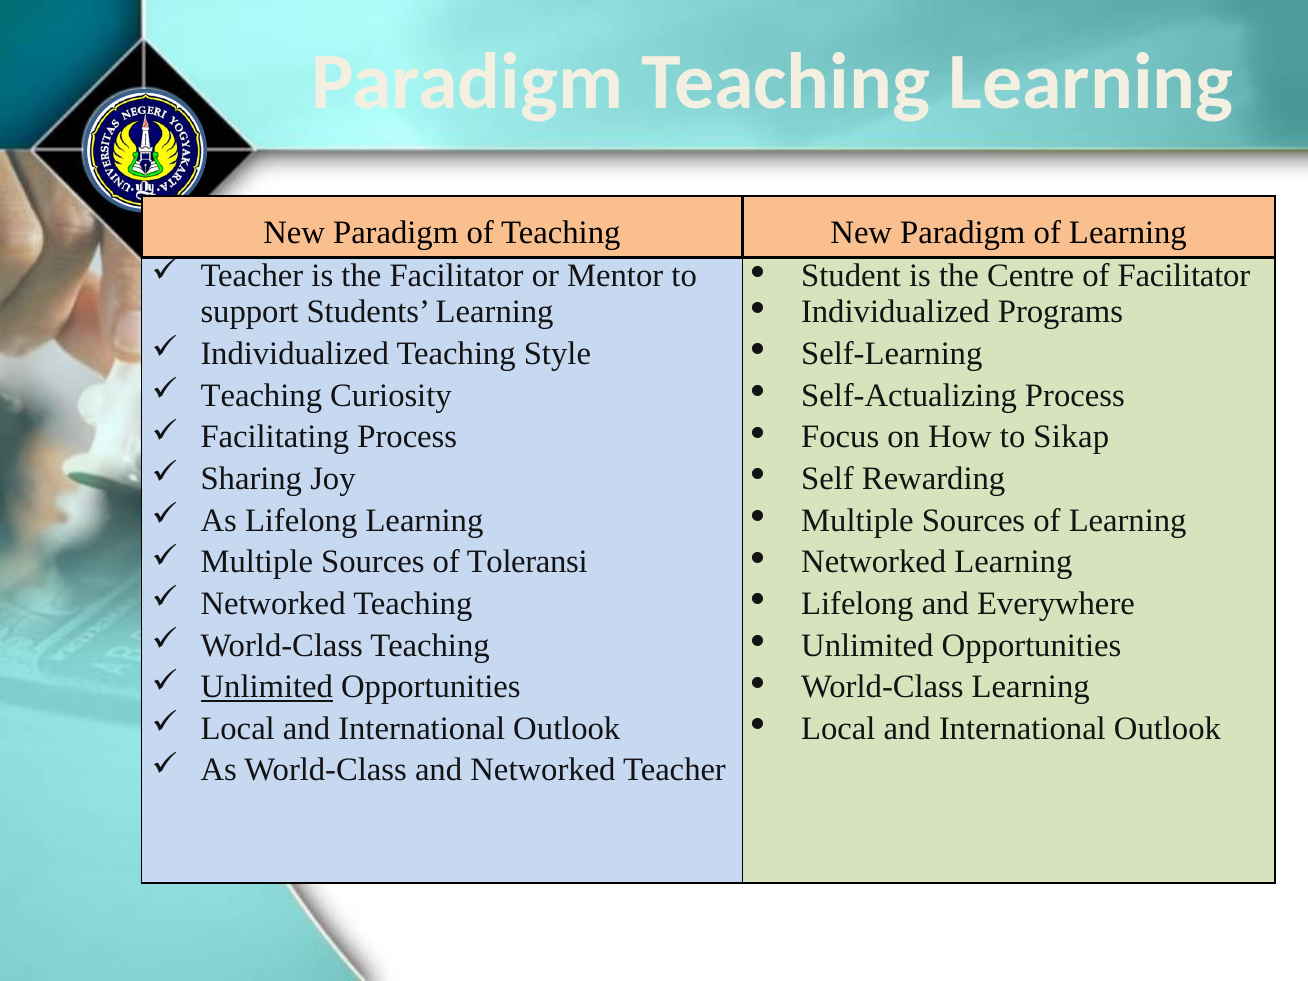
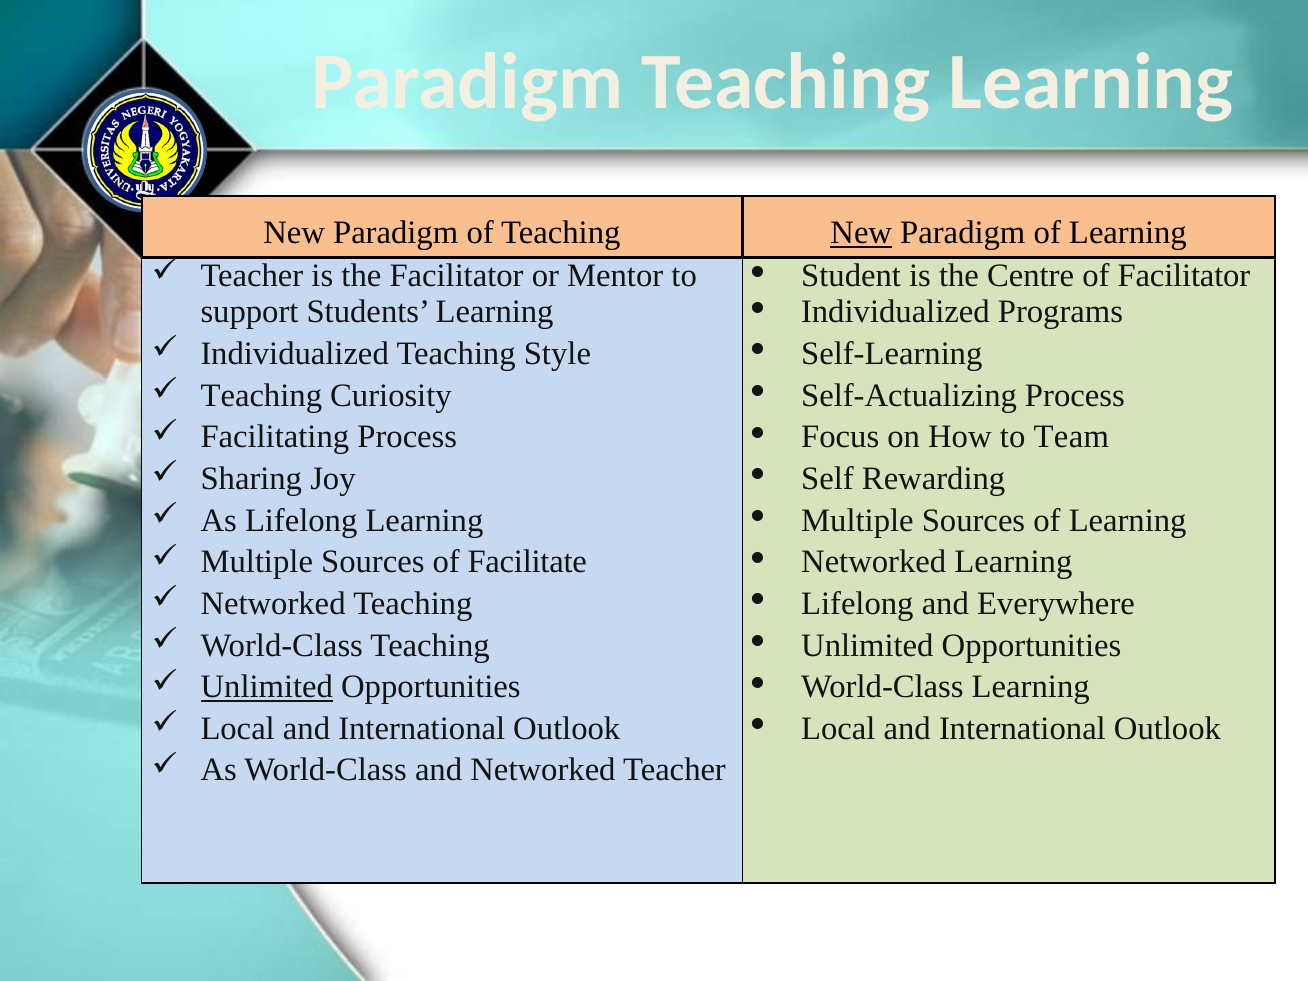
New at (861, 233) underline: none -> present
Sikap: Sikap -> Team
Toleransi: Toleransi -> Facilitate
